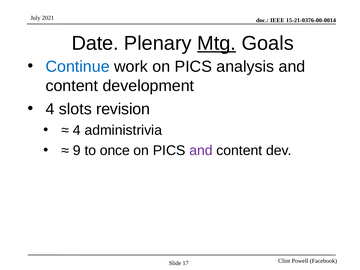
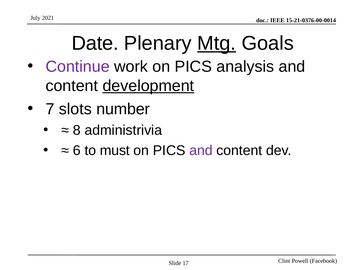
Continue colour: blue -> purple
development underline: none -> present
4 at (50, 109): 4 -> 7
revision: revision -> number
4 at (77, 130): 4 -> 8
9: 9 -> 6
once: once -> must
